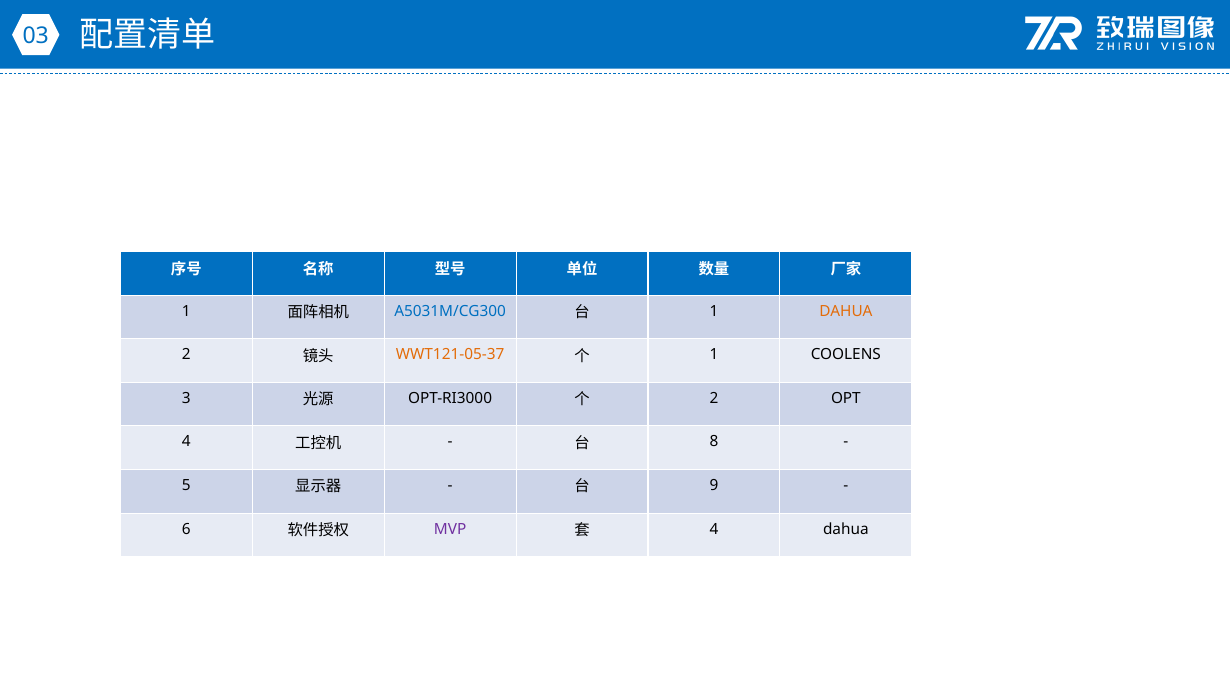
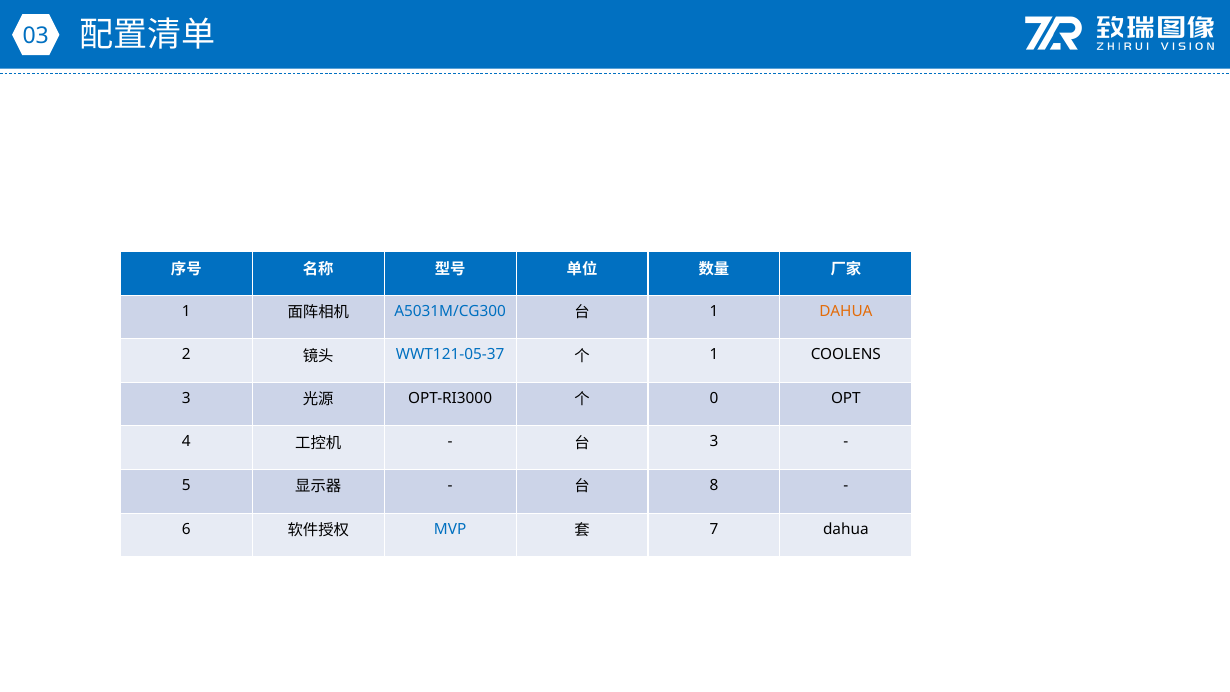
WWT121-05-37 colour: orange -> blue
2 at (714, 398): 2 -> 0
8 at (714, 442): 8 -> 3
9: 9 -> 8
MVP colour: purple -> blue
4 at (714, 529): 4 -> 7
